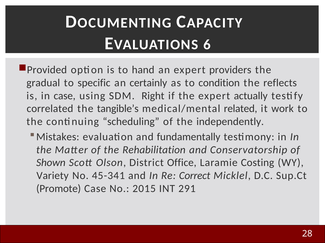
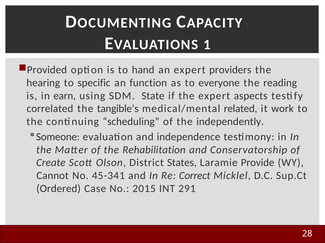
6: 6 -> 1
gradual: gradual -> hearing
certainly: certainly -> function
condition: condition -> everyone
reflects: reflects -> reading
in case: case -> earn
Right: Right -> State
actually: actually -> aspects
Mistakes: Mistakes -> Someone
fundamentally: fundamentally -> independence
Shown: Shown -> Create
Office: Office -> States
Costing: Costing -> Provide
Variety: Variety -> Cannot
Promote: Promote -> Ordered
